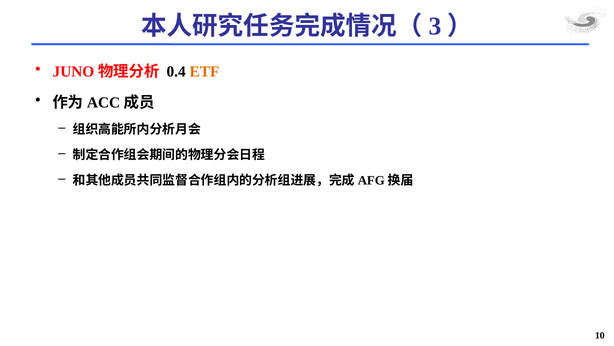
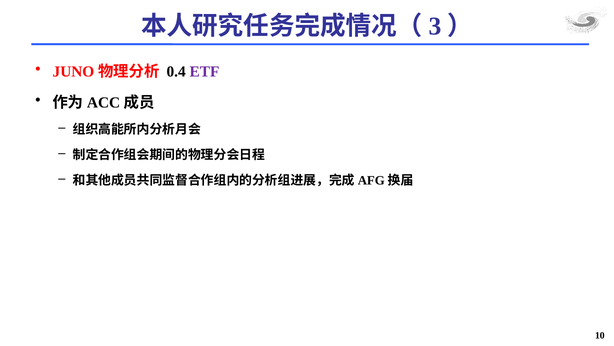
ETF colour: orange -> purple
